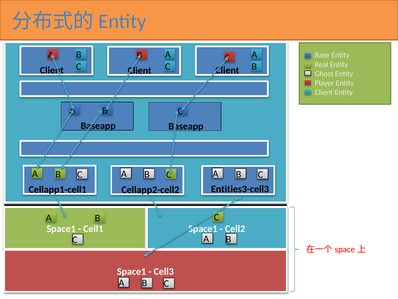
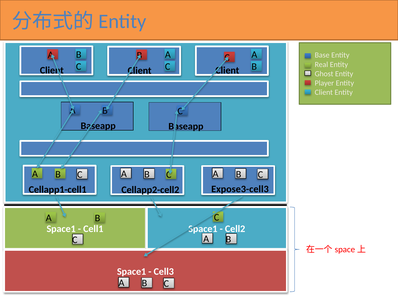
Entities3-cell3: Entities3-cell3 -> Expose3-cell3
